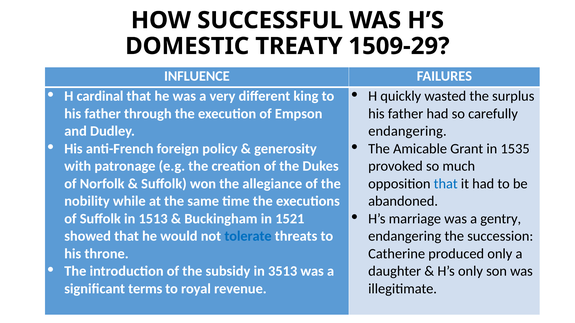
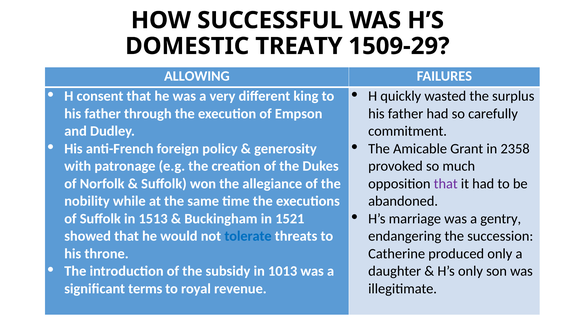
INFLUENCE: INFLUENCE -> ALLOWING
cardinal: cardinal -> consent
endangering at (407, 131): endangering -> commitment
1535: 1535 -> 2358
that at (446, 184) colour: blue -> purple
3513: 3513 -> 1013
